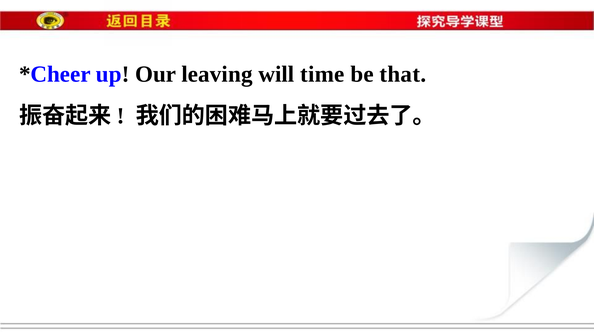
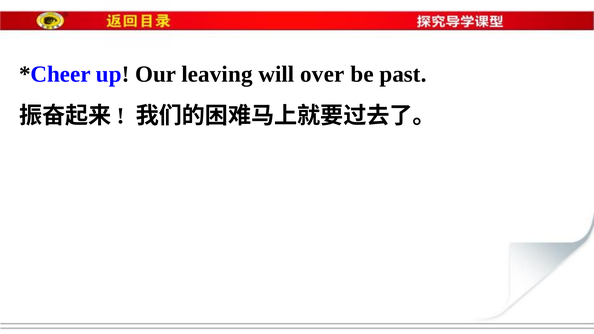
time: time -> over
that: that -> past
